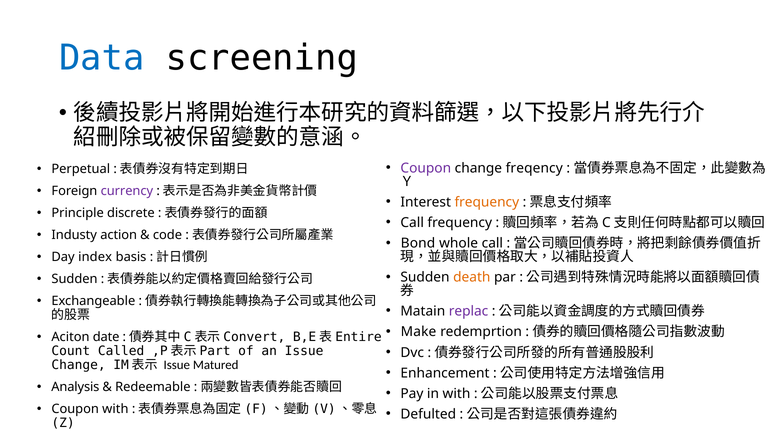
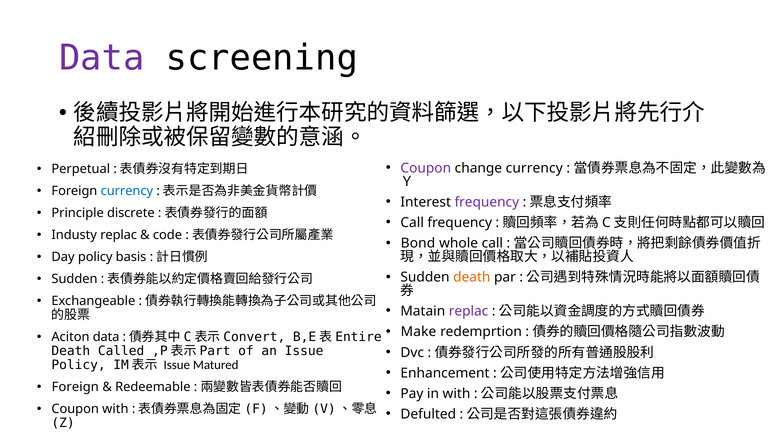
Data at (102, 58) colour: blue -> purple
change freqency: freqency -> currency
currency at (127, 191) colour: purple -> blue
frequency at (487, 202) colour: orange -> purple
Industy action: action -> replac
Day index: index -> policy
Aciton date: date -> data
Count at (71, 350): Count -> Death
Change at (79, 364): Change -> Policy
Analysis at (75, 386): Analysis -> Foreign
